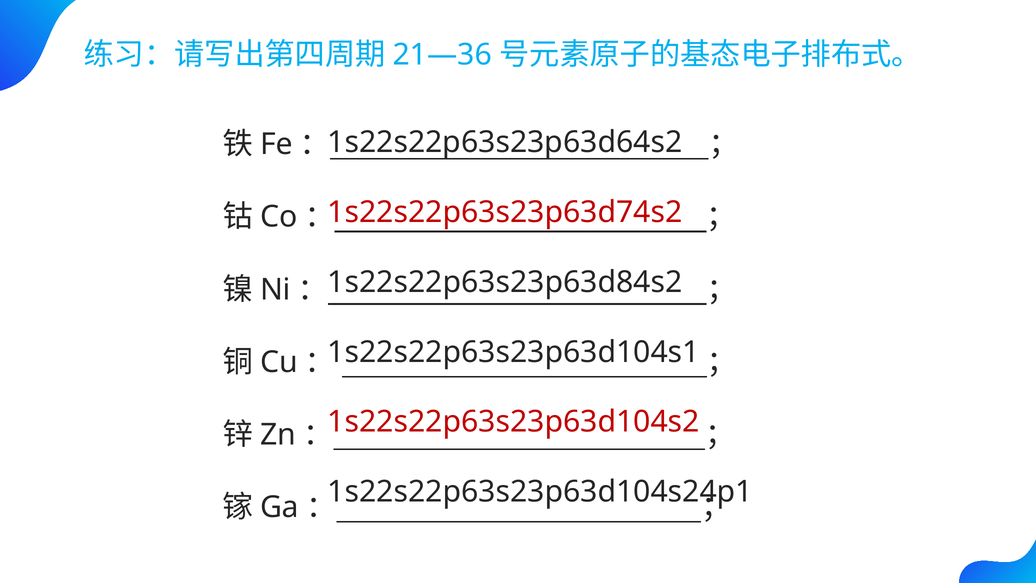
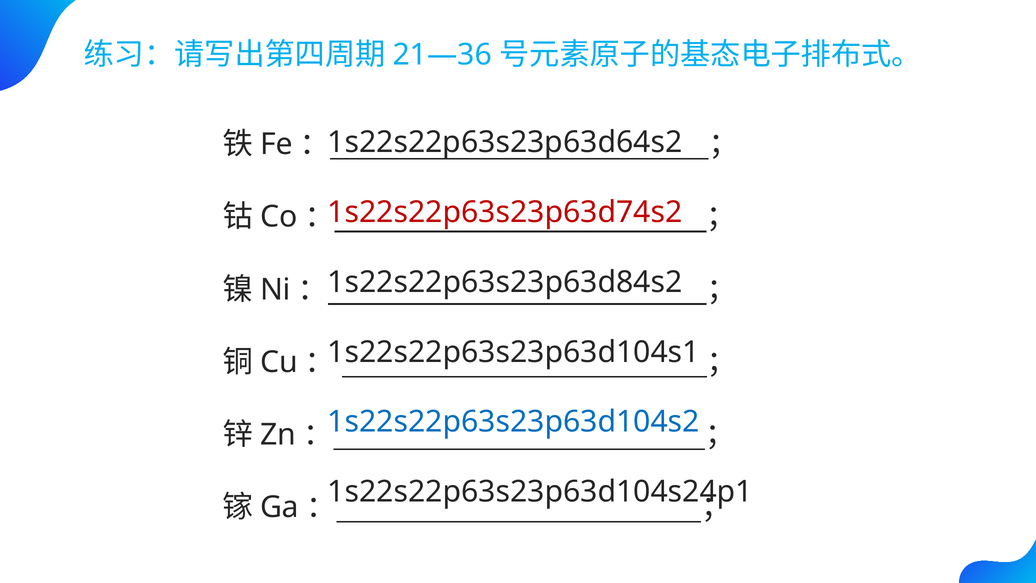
1s22s22p63s23p63d104s2 colour: red -> blue
